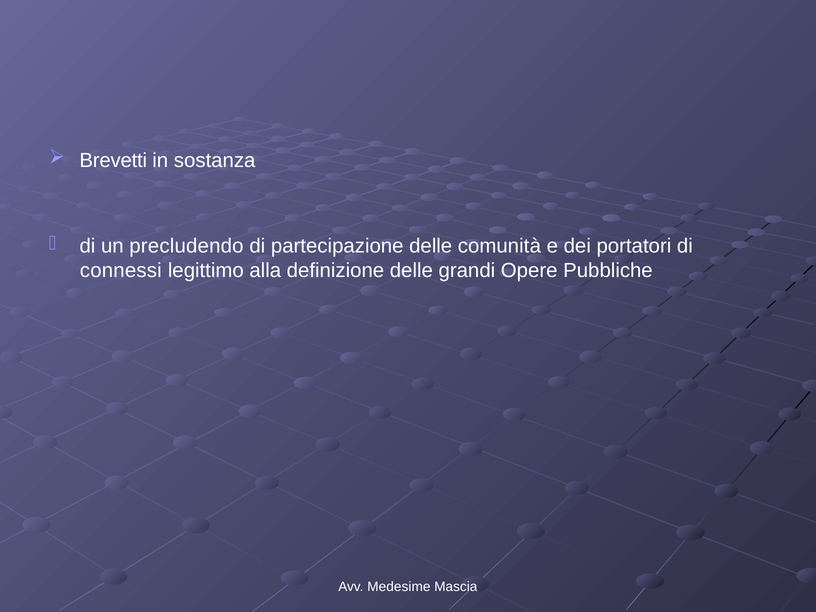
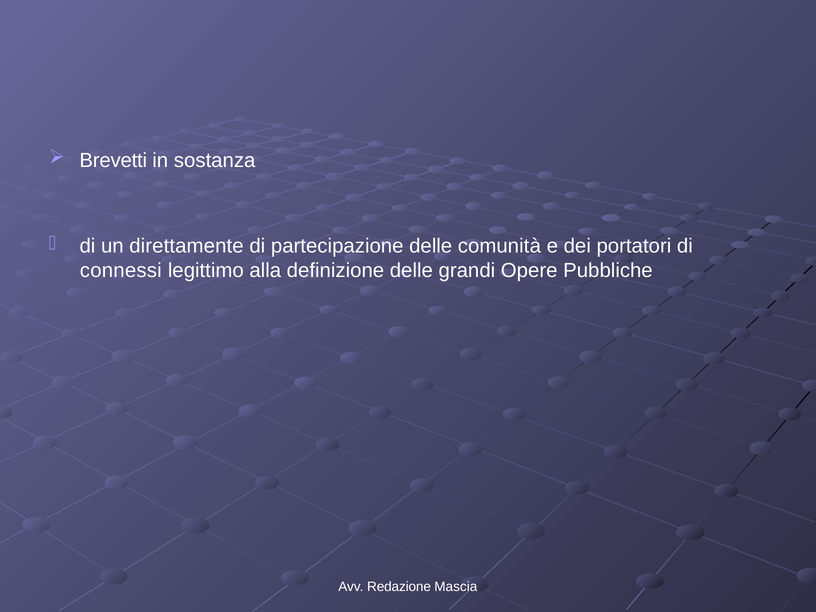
precludendo: precludendo -> direttamente
Medesime: Medesime -> Redazione
